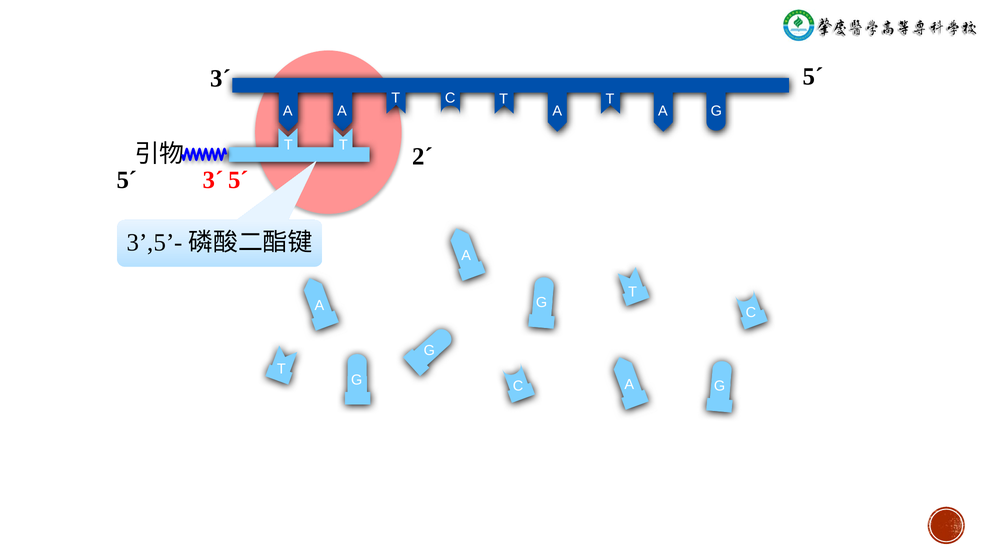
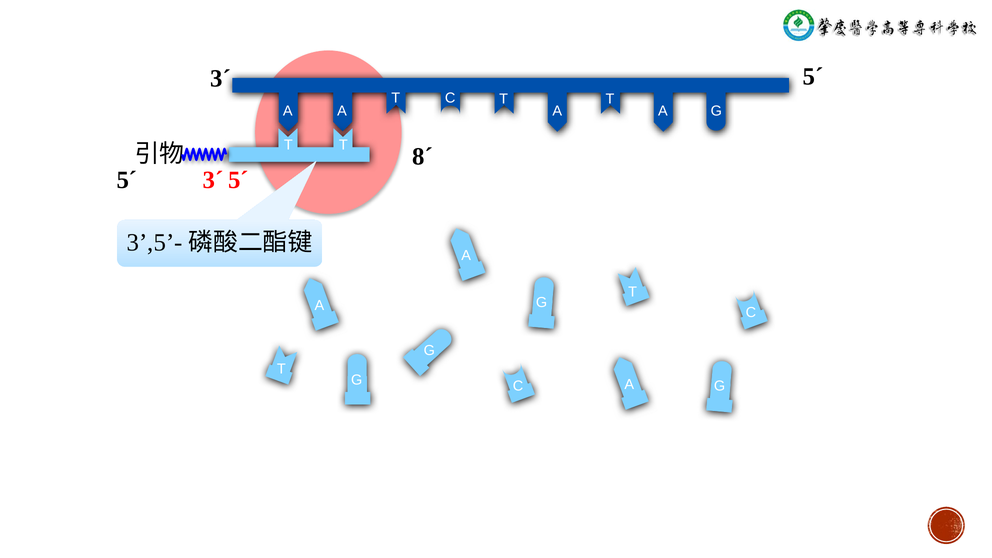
2´: 2´ -> 8´
